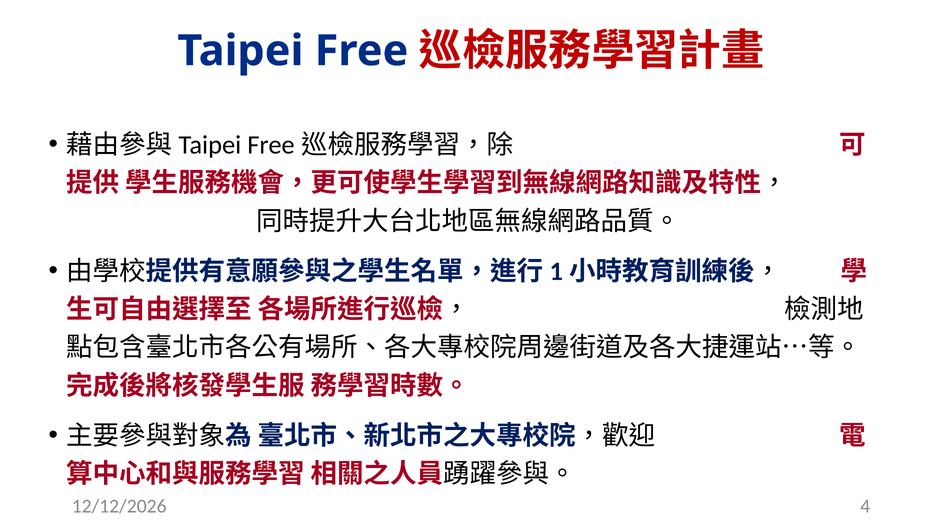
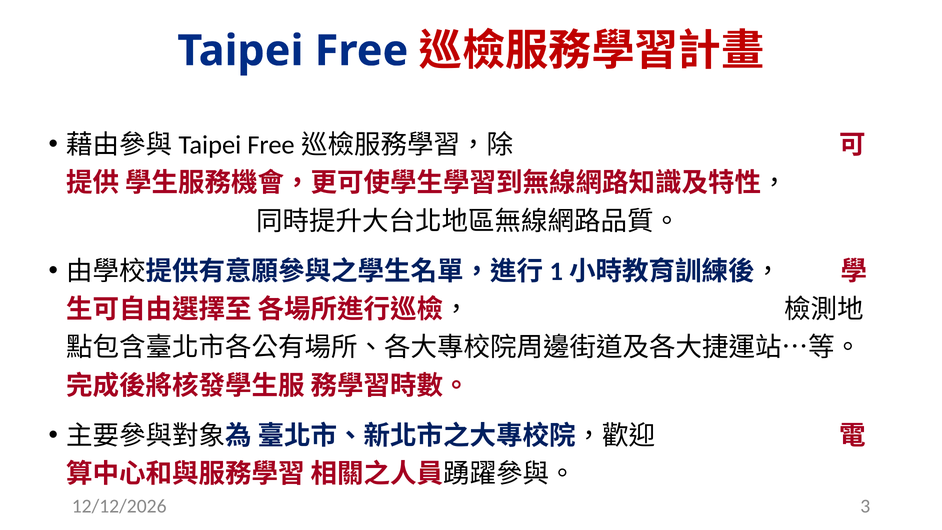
4: 4 -> 3
